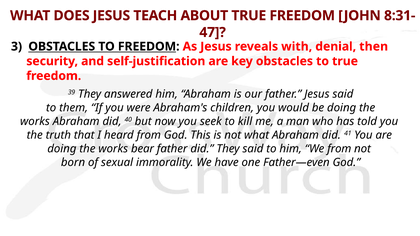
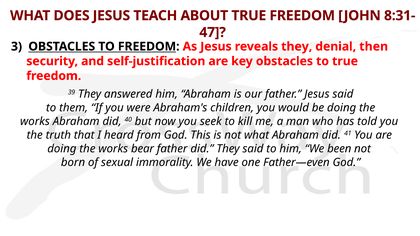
reveals with: with -> they
We from: from -> been
